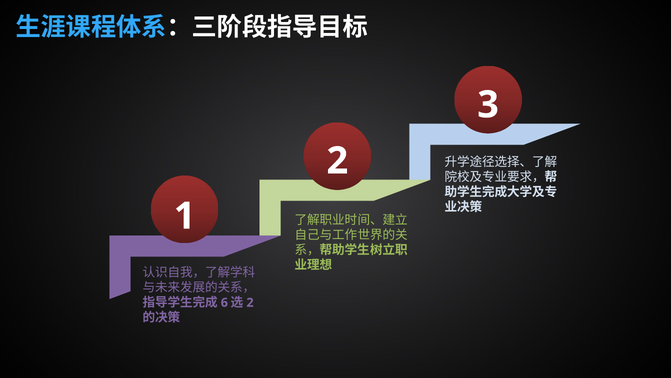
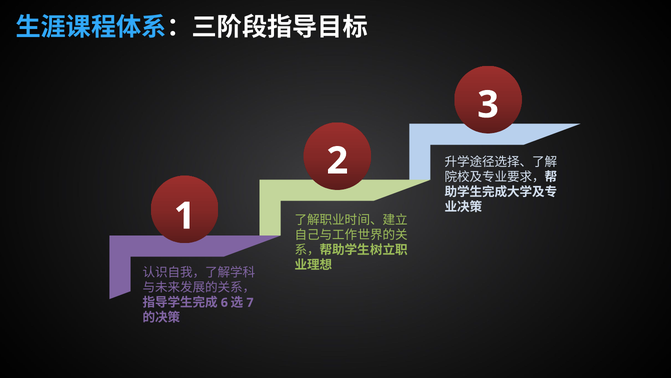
2 at (250, 302): 2 -> 7
